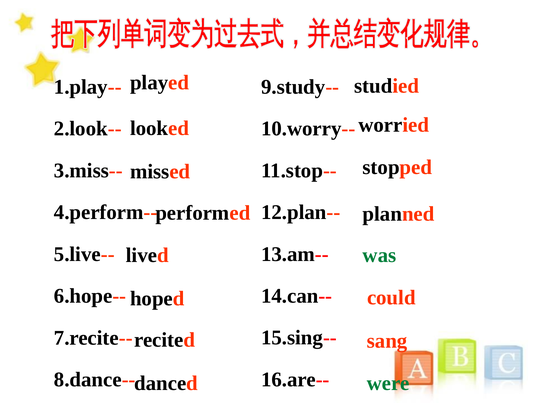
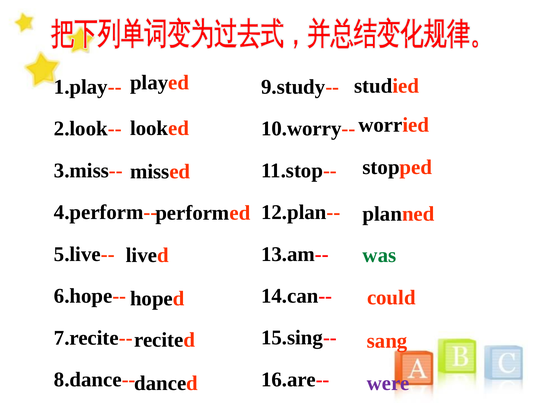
were colour: green -> purple
